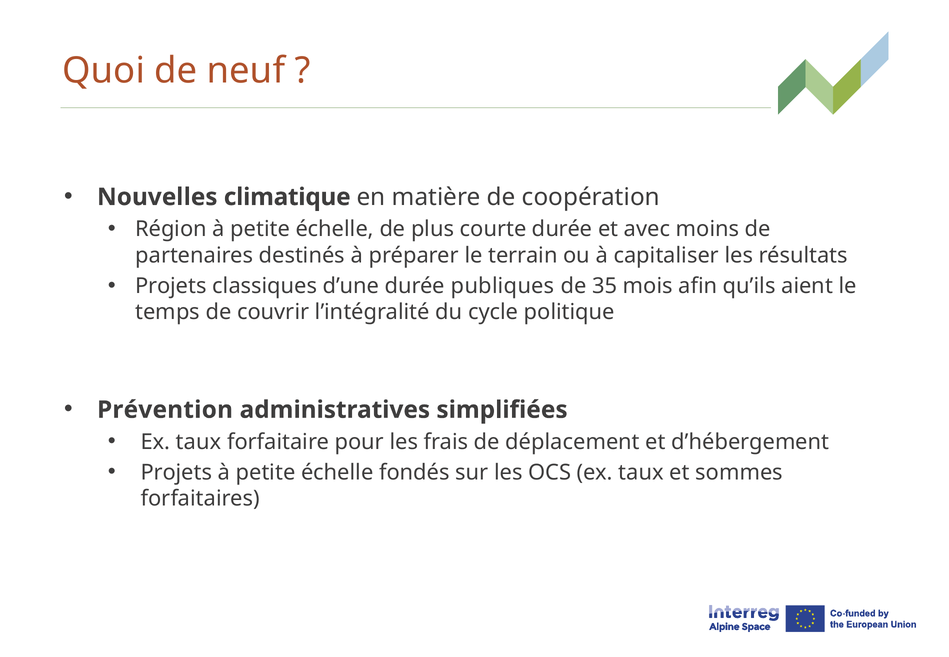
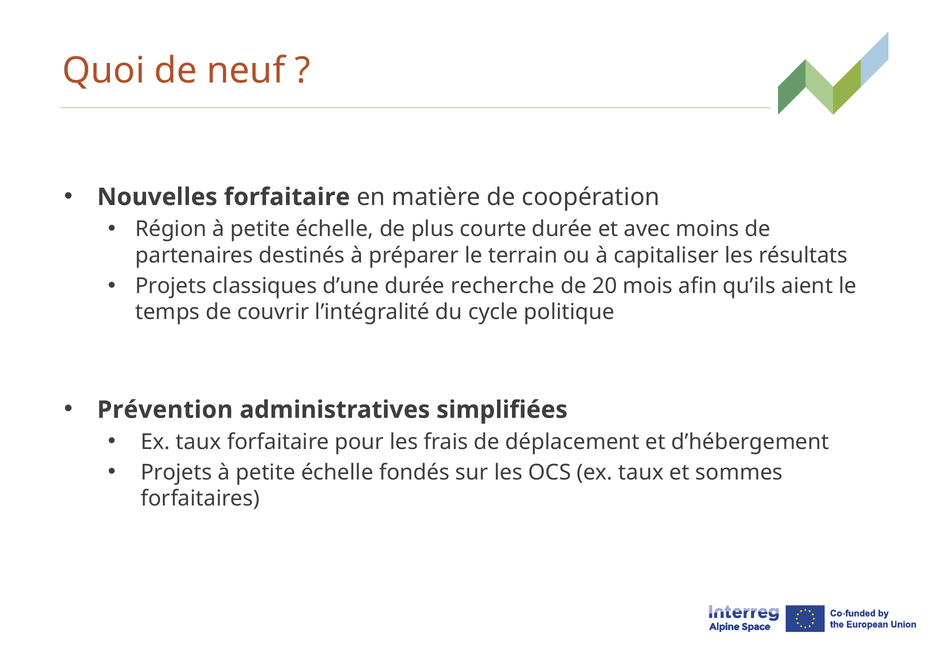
Nouvelles climatique: climatique -> forfaitaire
publiques: publiques -> recherche
35: 35 -> 20
